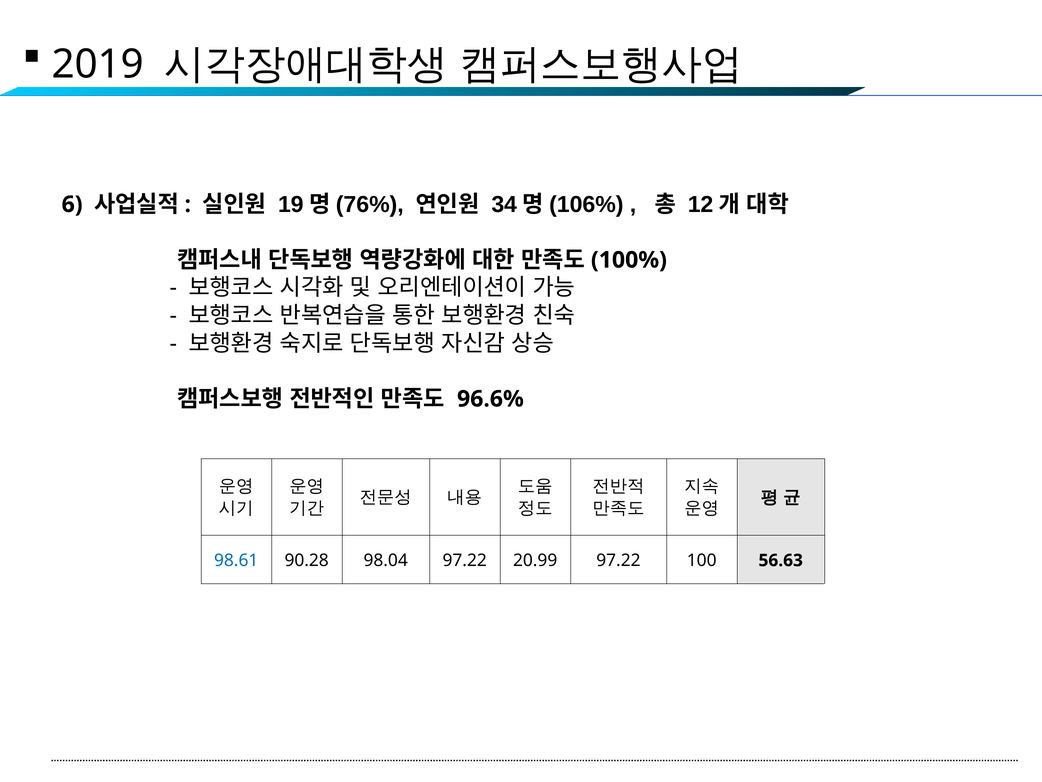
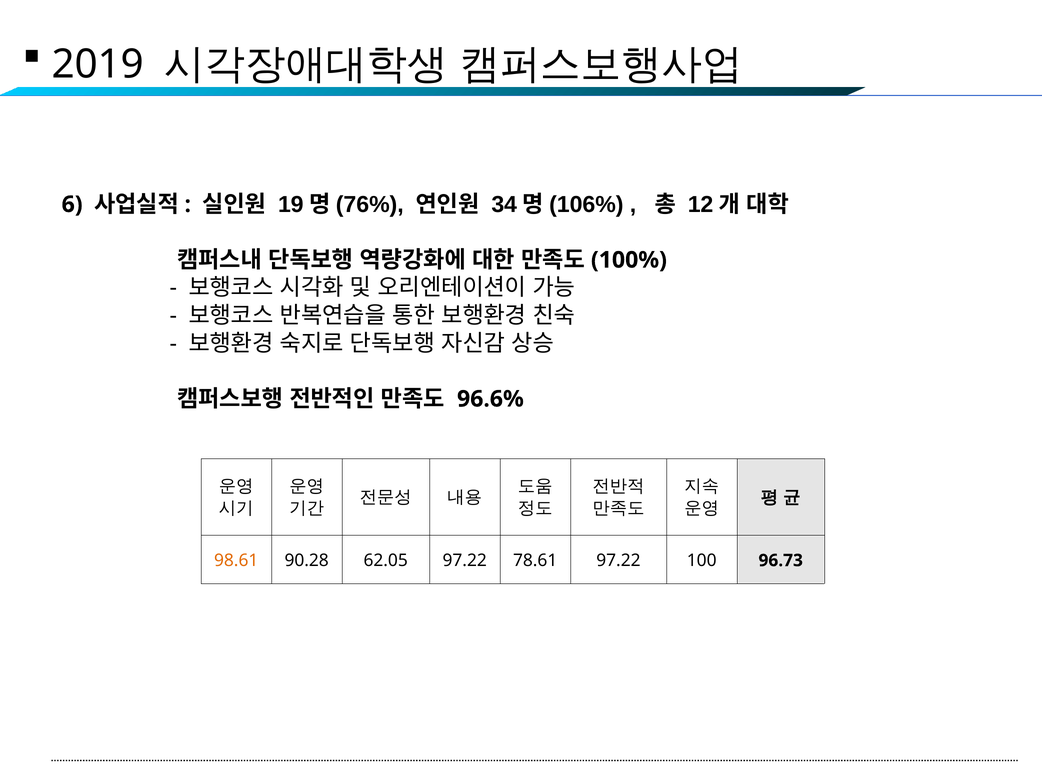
98.61 colour: blue -> orange
98.04: 98.04 -> 62.05
20.99: 20.99 -> 78.61
56.63: 56.63 -> 96.73
